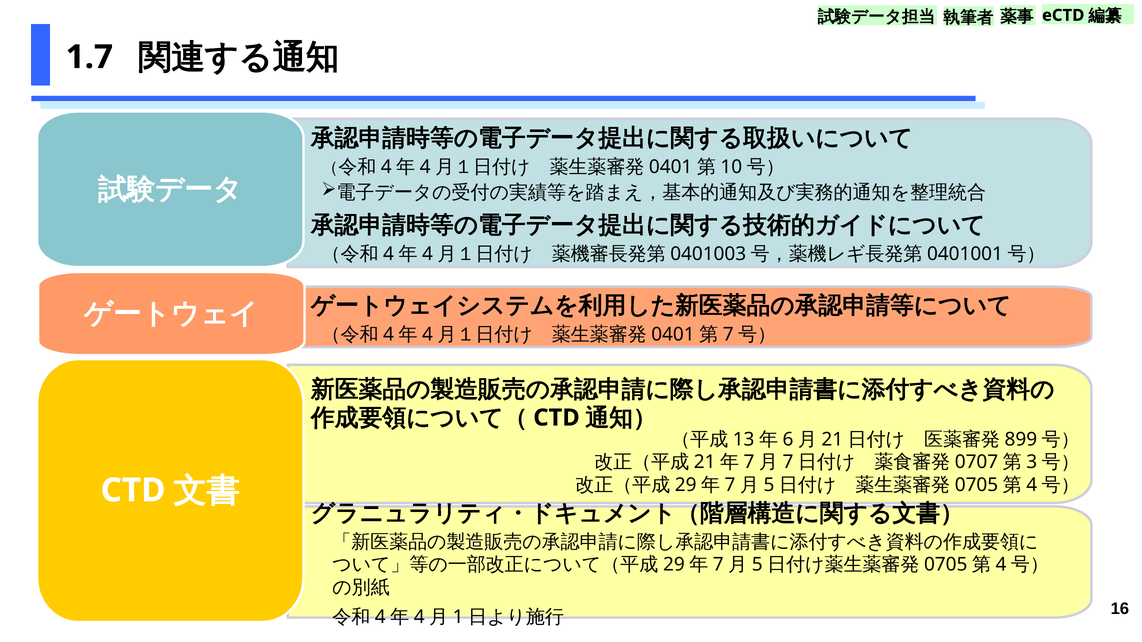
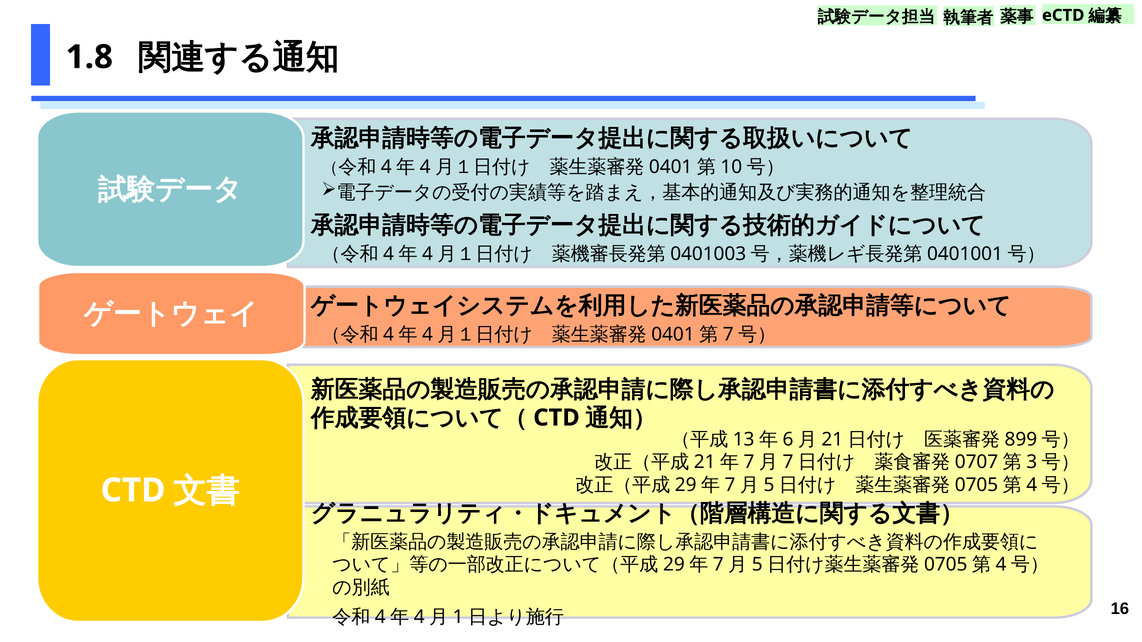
1.7: 1.7 -> 1.8
